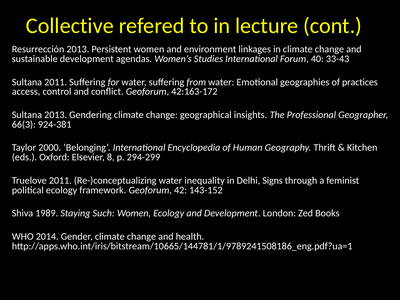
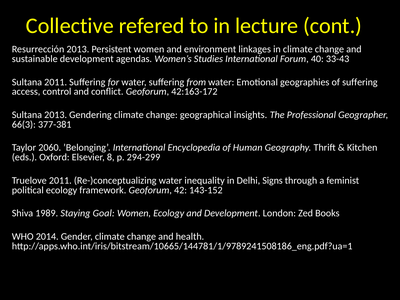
of practices: practices -> suffering
924-381: 924-381 -> 377-381
2000: 2000 -> 2060
Such: Such -> Goal
